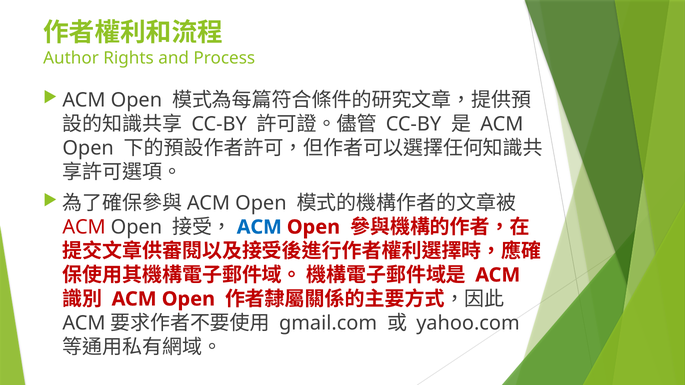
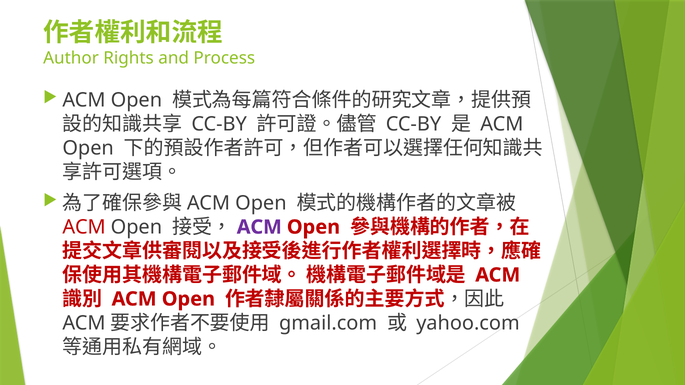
ACM at (259, 227) colour: blue -> purple
